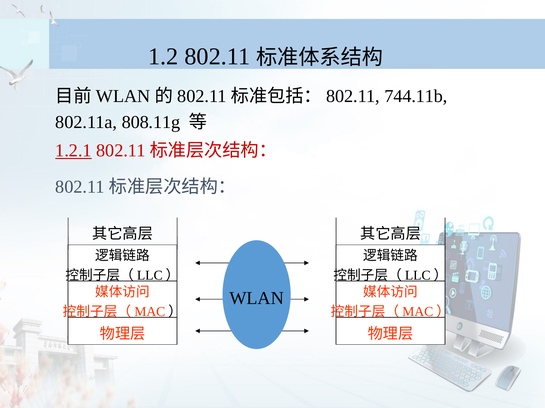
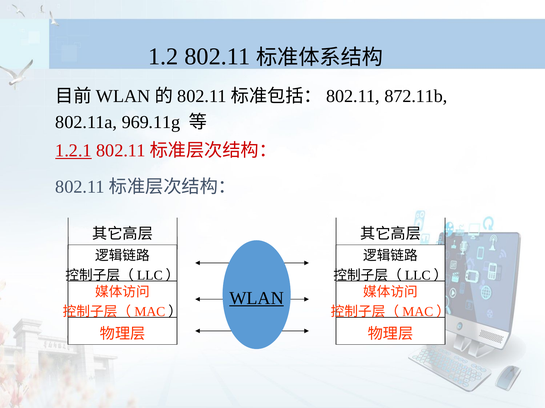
744.11b: 744.11b -> 872.11b
808.11g: 808.11g -> 969.11g
WLAN underline: none -> present
